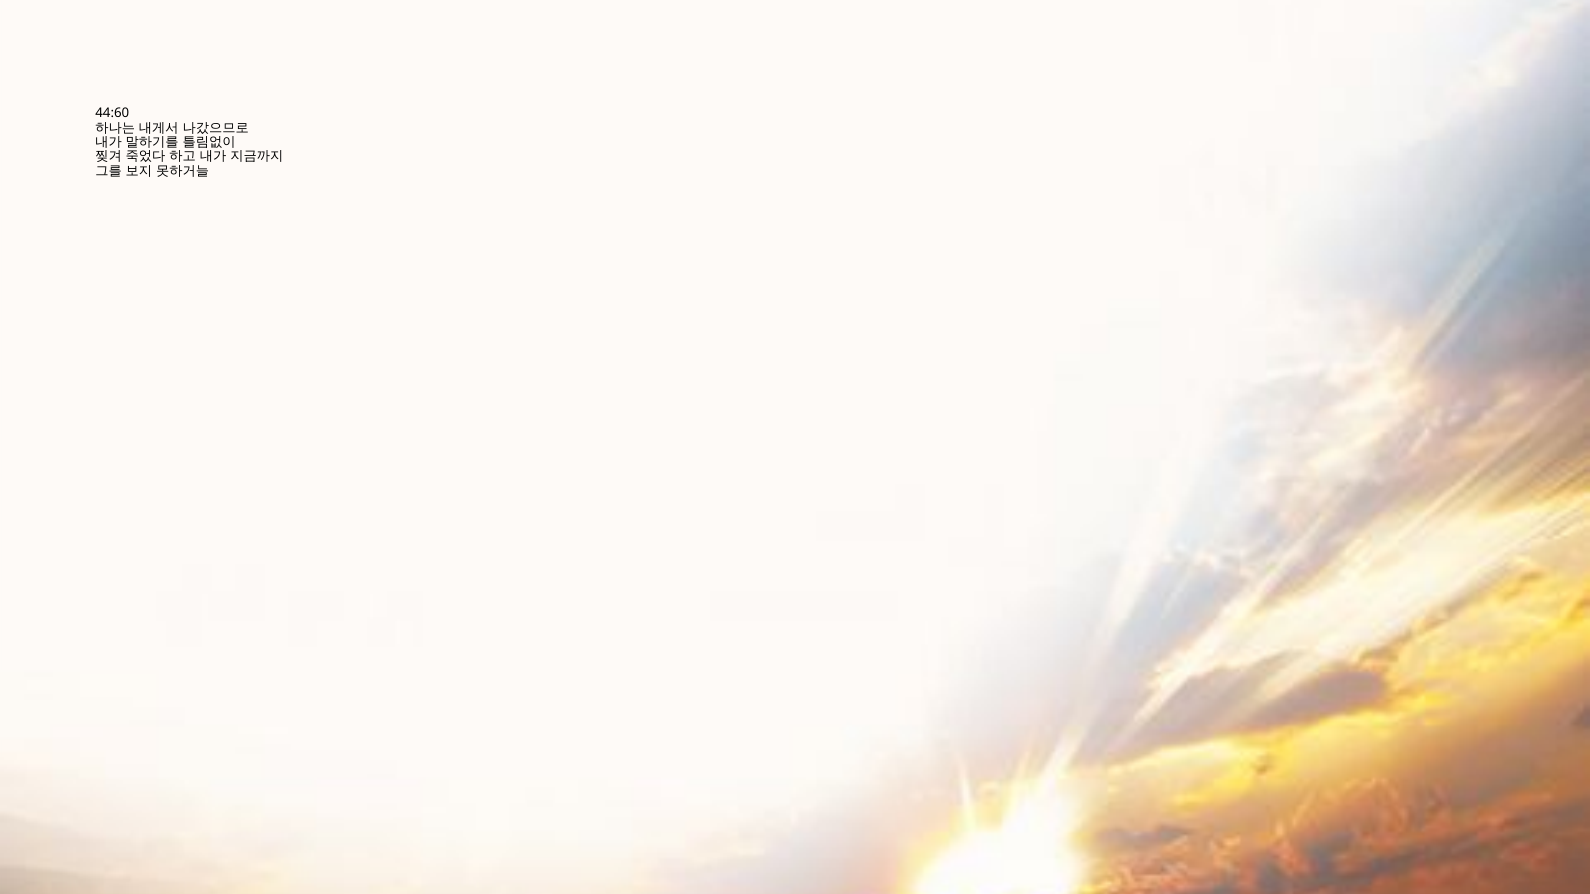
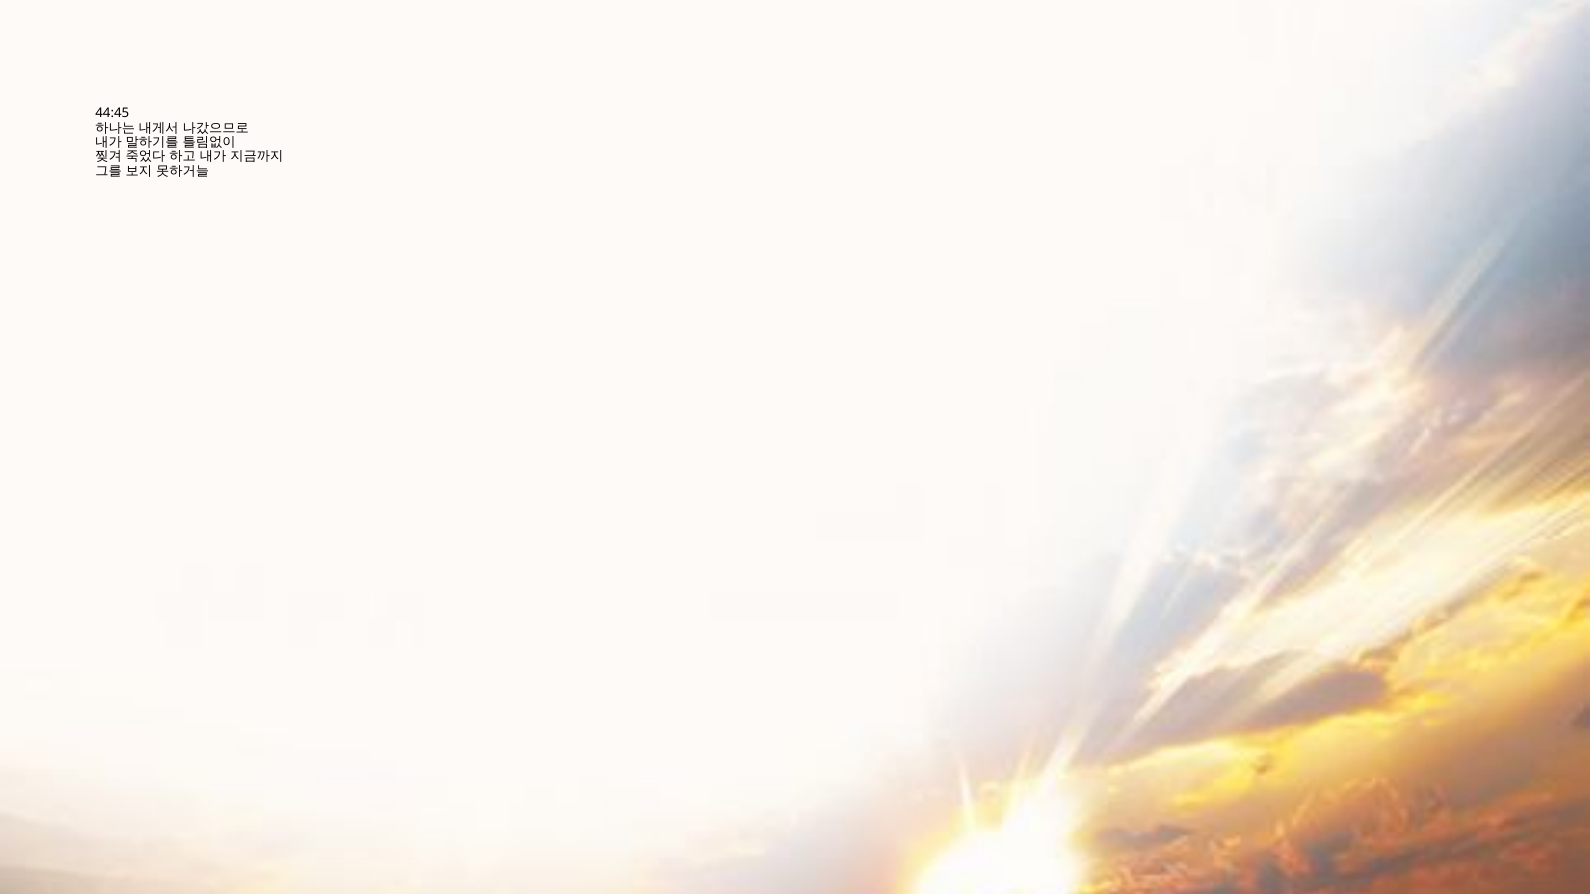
44:60: 44:60 -> 44:45
